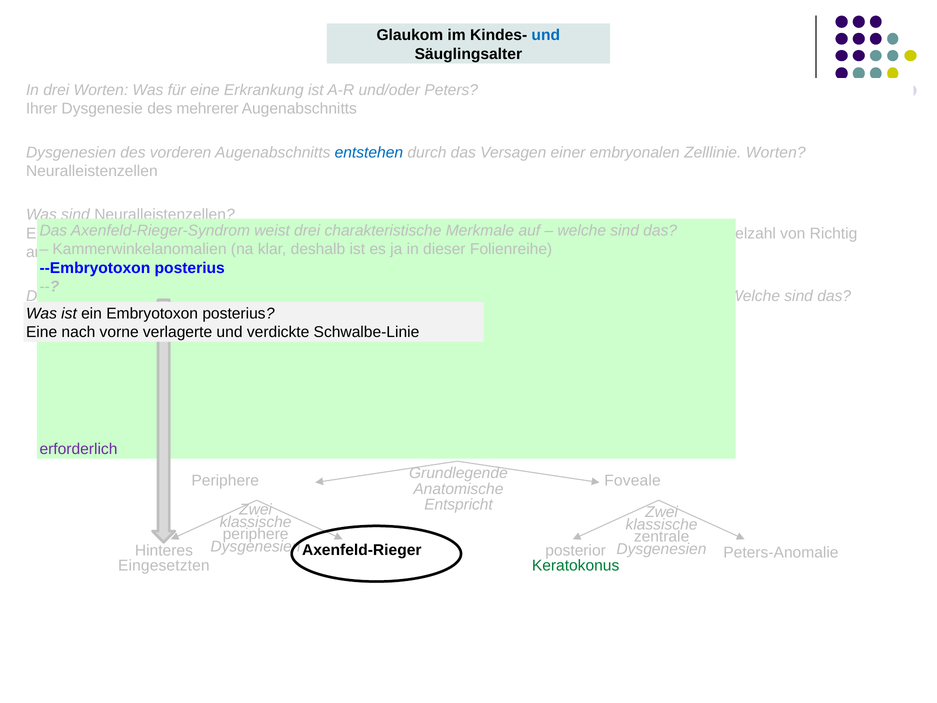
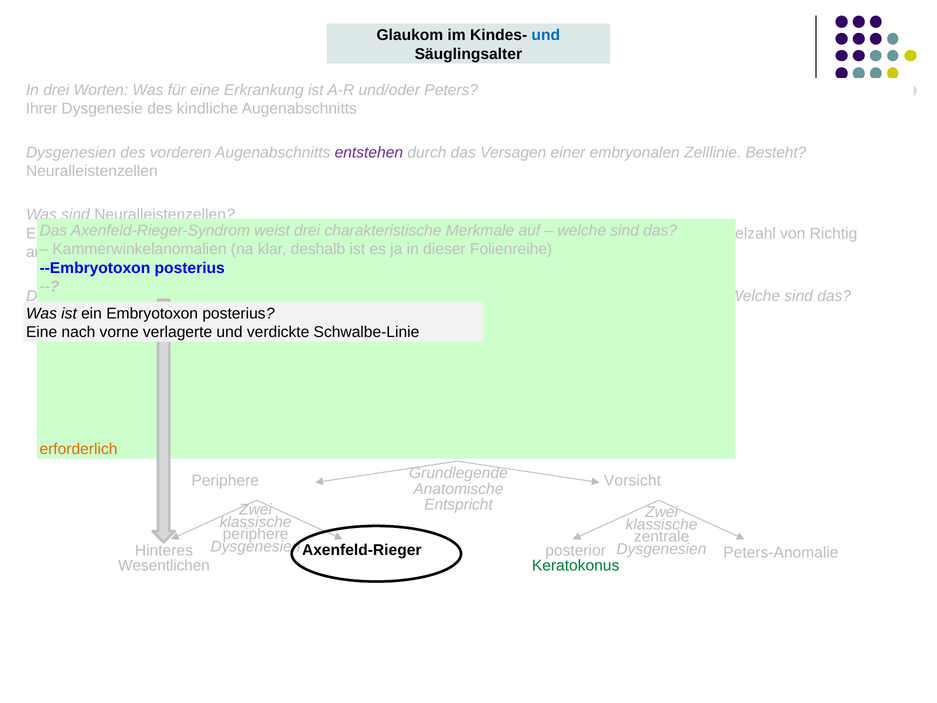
mehrerer: mehrerer -> kindliche
entstehen colour: blue -> purple
Zelllinie Worten: Worten -> Besteht
erforderlich colour: purple -> orange
Foveale: Foveale -> Vorsicht
Eingesetzten: Eingesetzten -> Wesentlichen
